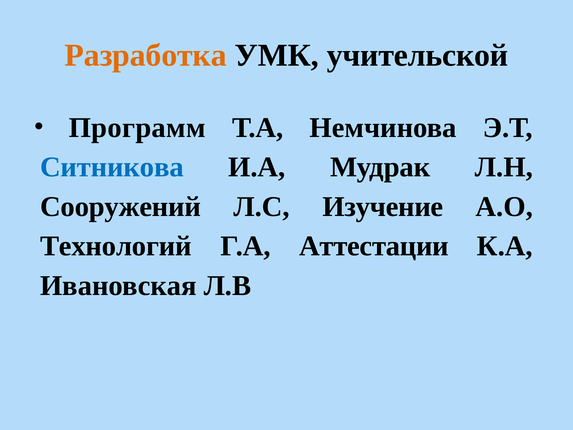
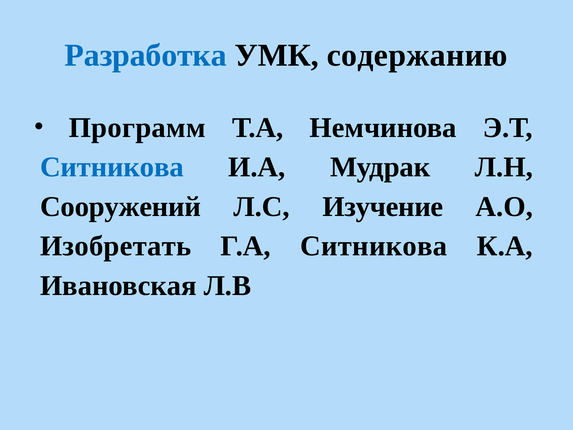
Разработка colour: orange -> blue
учительской: учительской -> содержанию
Технологий: Технологий -> Изобретать
Г.А Аттестации: Аттестации -> Ситникова
